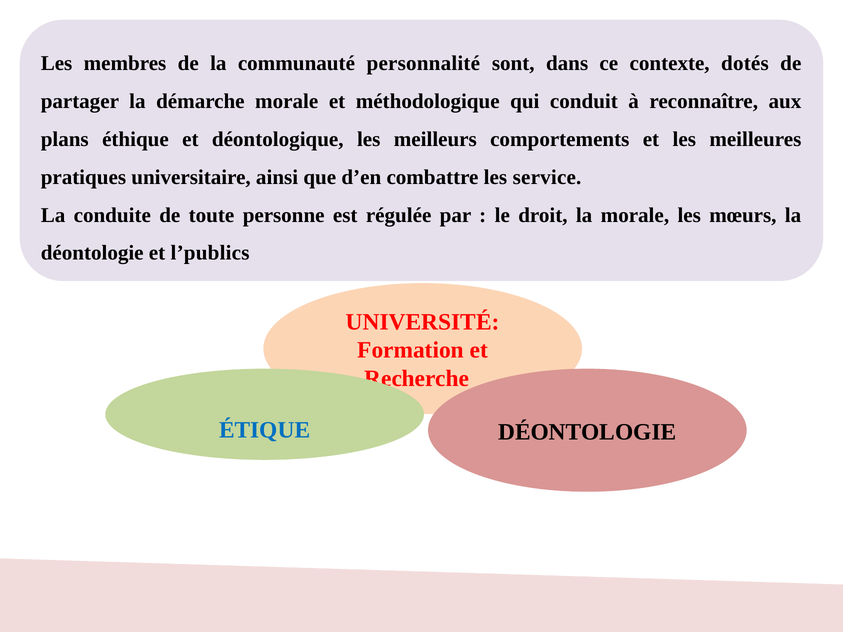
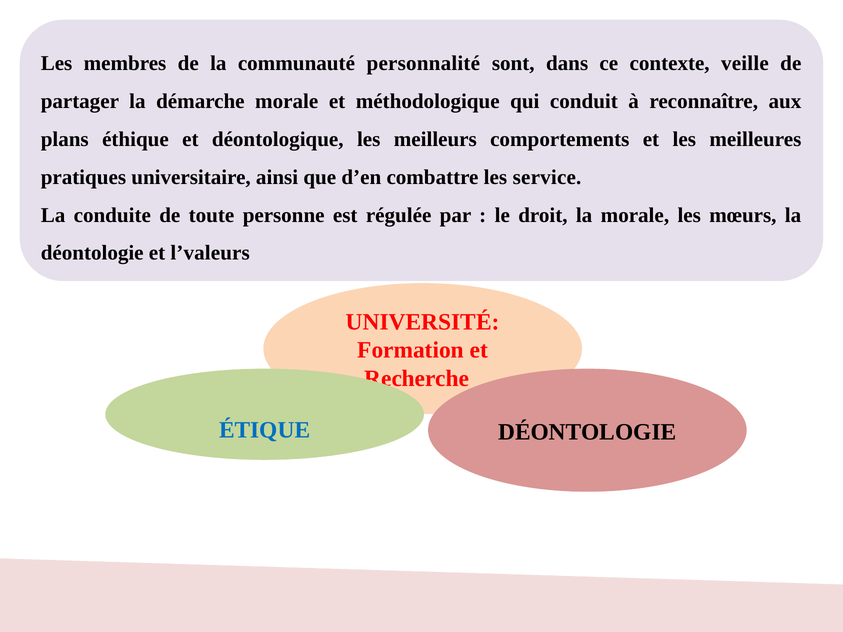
dotés: dotés -> veille
l’publics: l’publics -> l’valeurs
